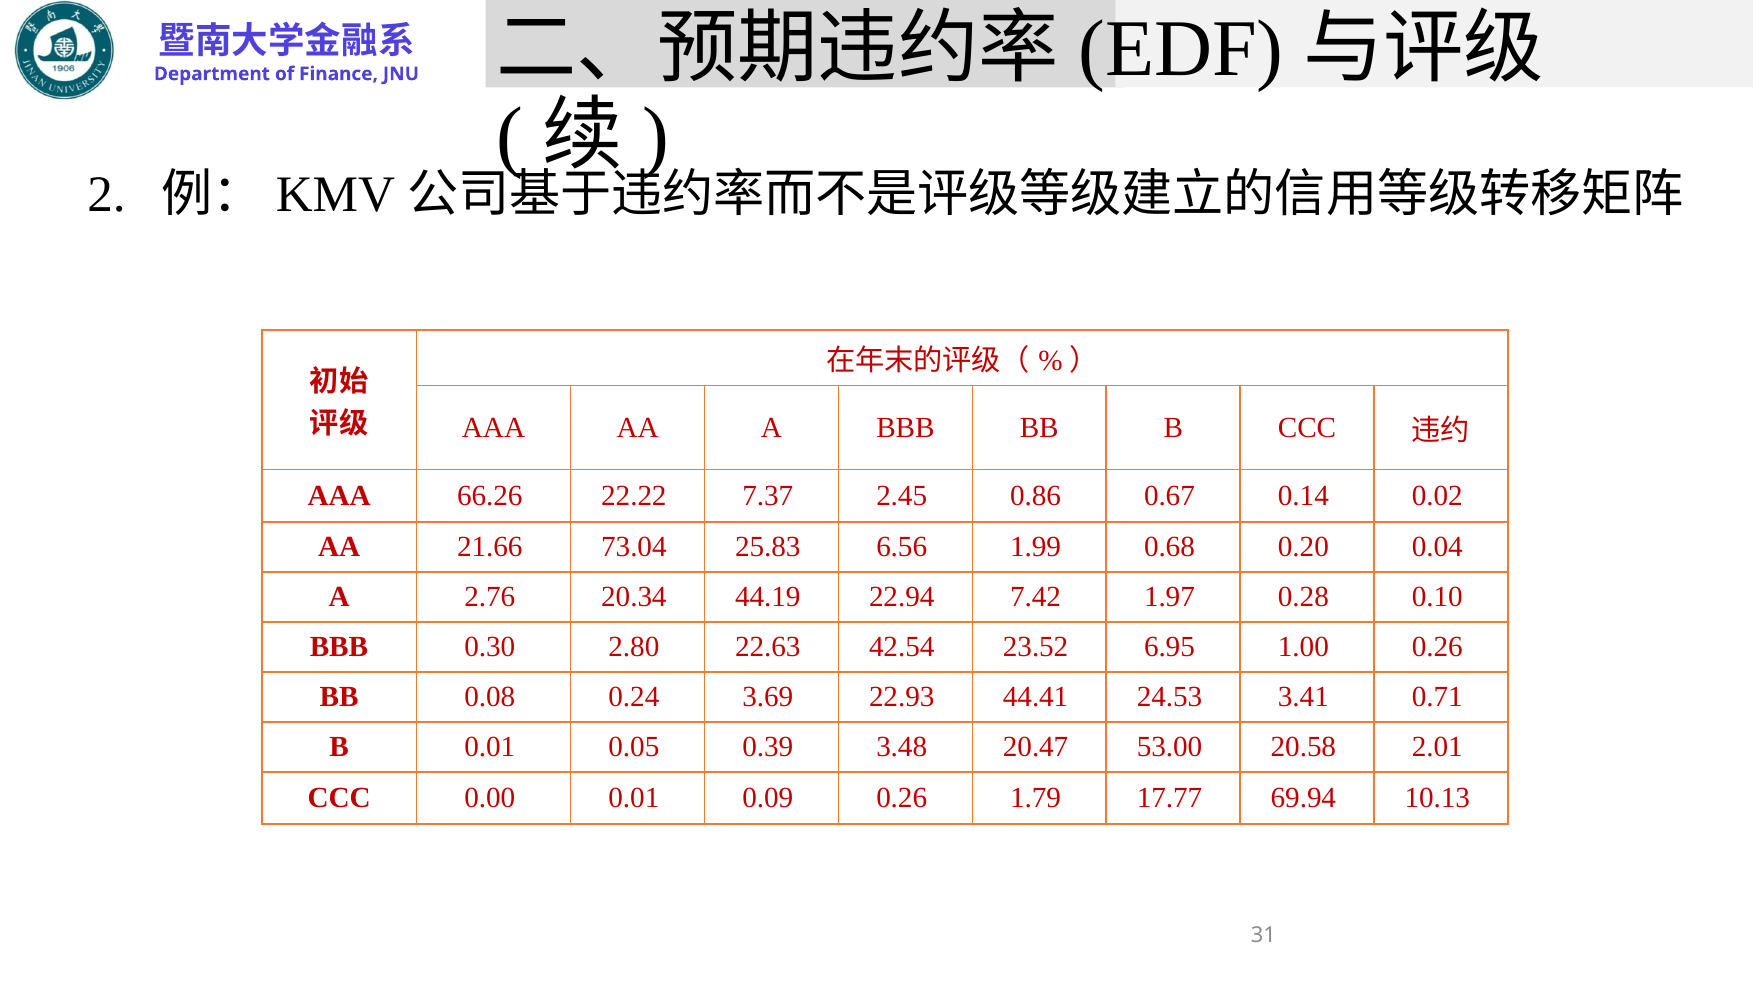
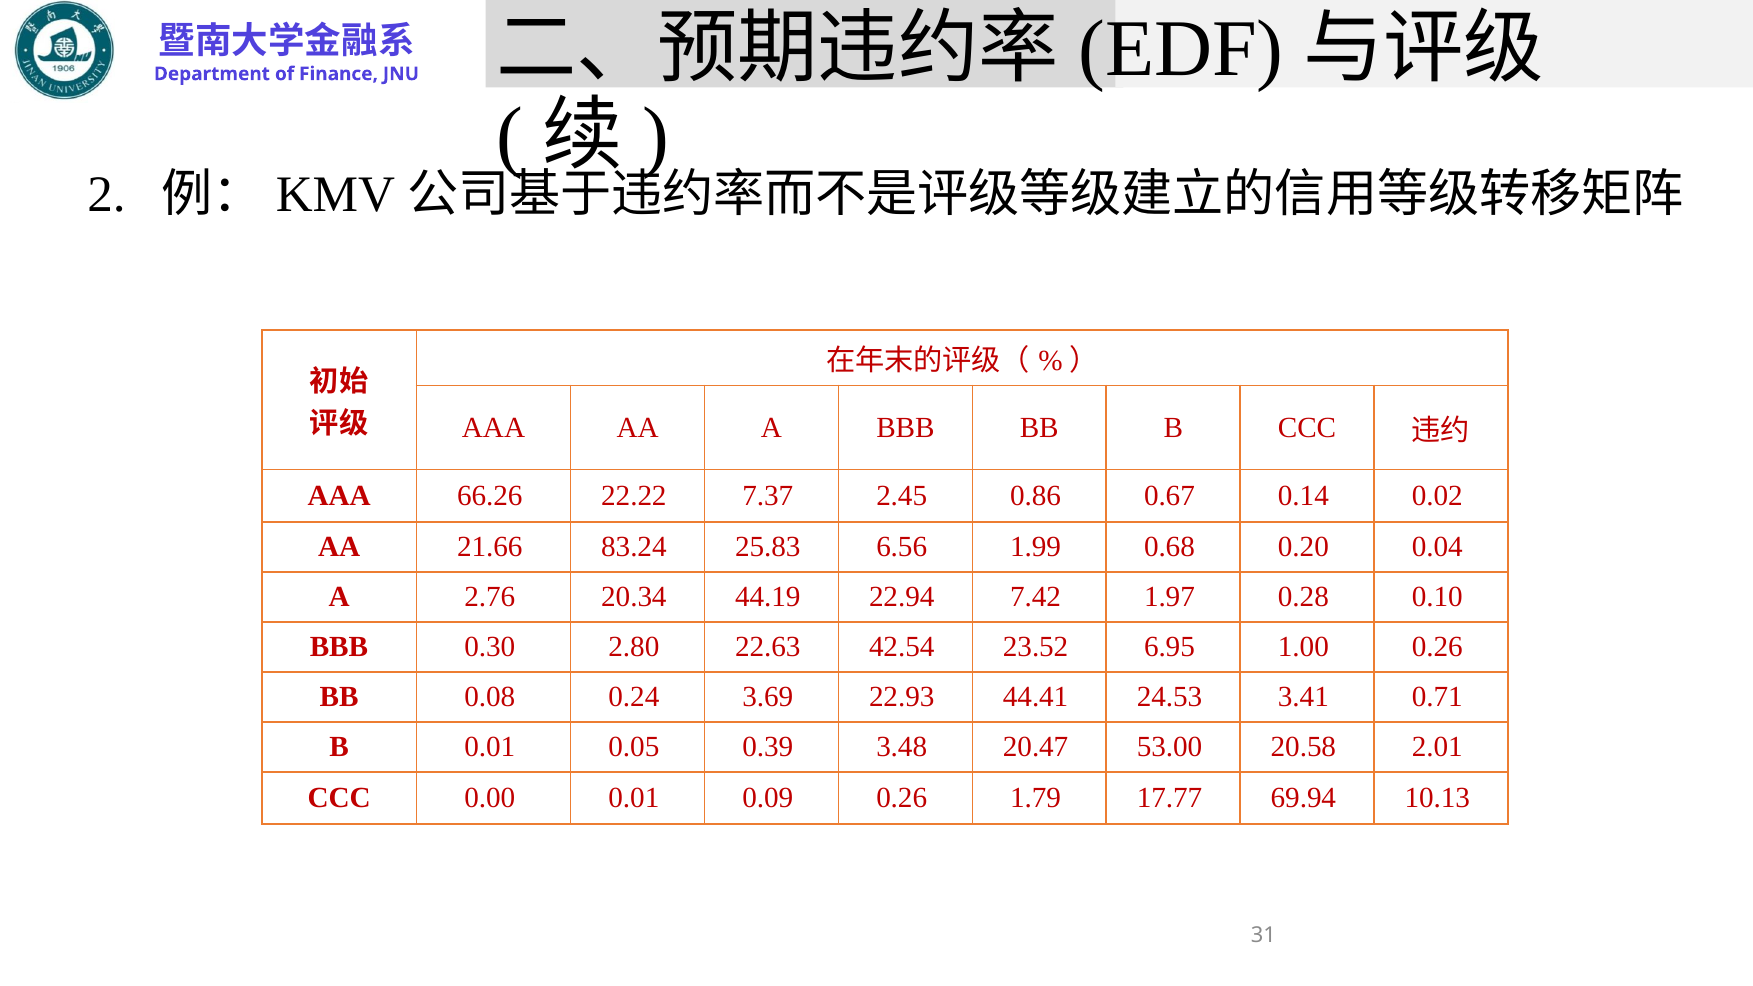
73.04: 73.04 -> 83.24
